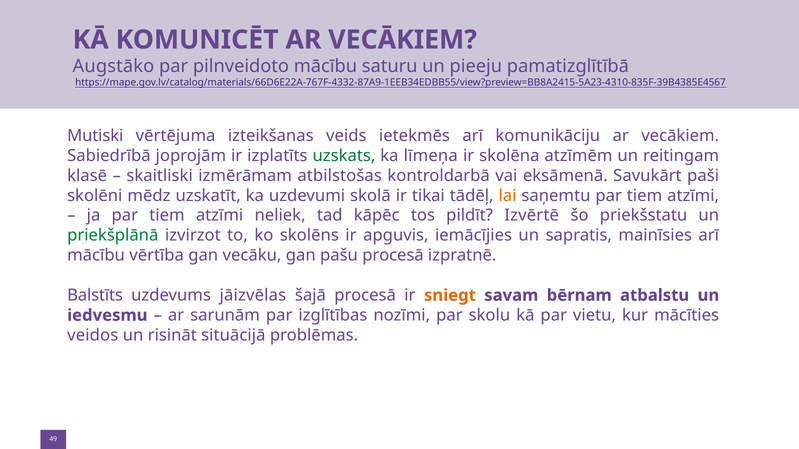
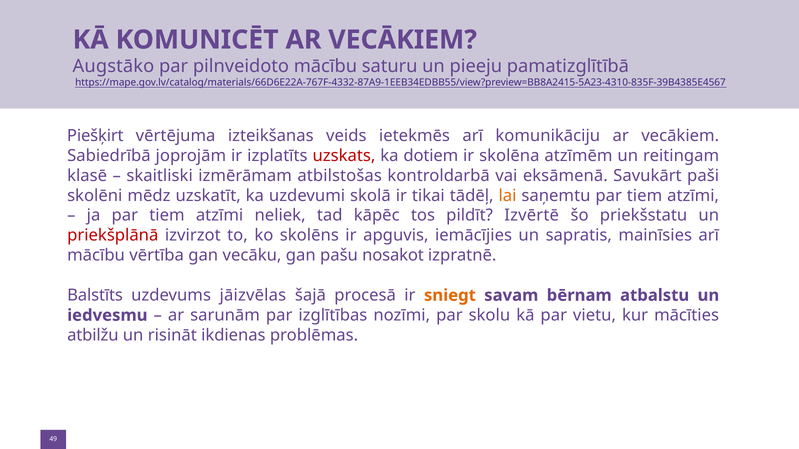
Mutiski: Mutiski -> Piešķirt
uzskats colour: green -> red
līmeņa: līmeņa -> dotiem
priekšplānā colour: green -> red
pašu procesā: procesā -> nosakot
veidos: veidos -> atbilžu
situācijā: situācijā -> ikdienas
